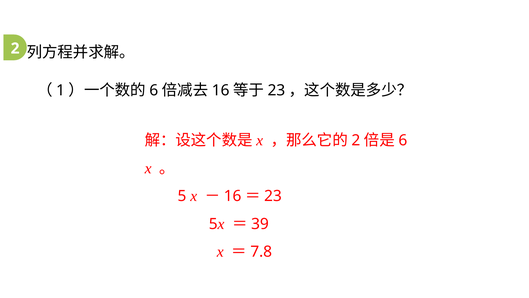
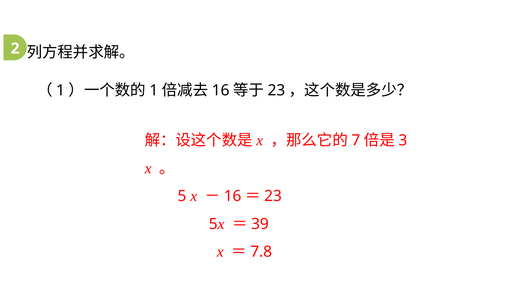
6 at (154, 90): 6 -> 1
2 at (356, 140): 2 -> 7
6 at (403, 140): 6 -> 3
